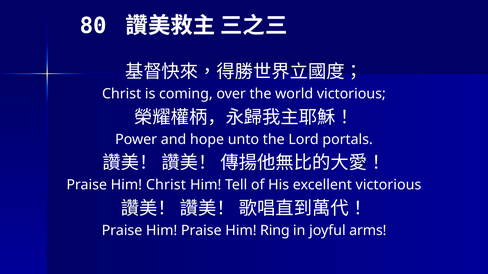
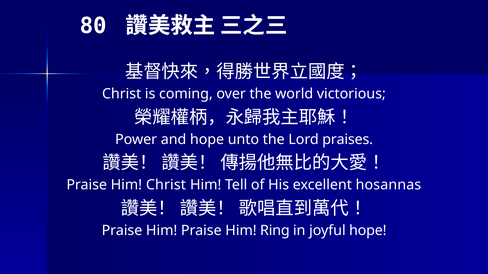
portals: portals -> praises
excellent victorious: victorious -> hosannas
joyful arms: arms -> hope
